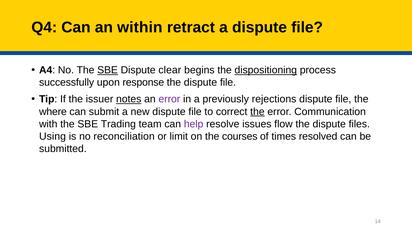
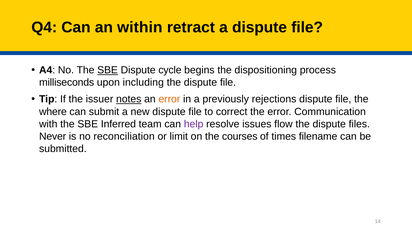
clear: clear -> cycle
dispositioning underline: present -> none
successfully: successfully -> milliseconds
response: response -> including
error at (169, 99) colour: purple -> orange
the at (257, 112) underline: present -> none
Trading: Trading -> Inferred
Using: Using -> Never
resolved: resolved -> filename
